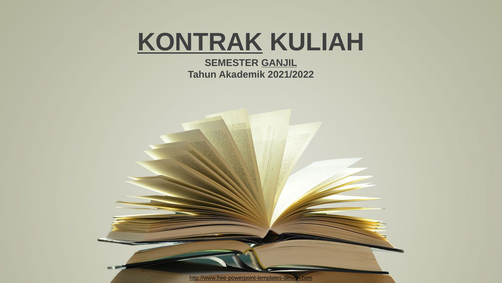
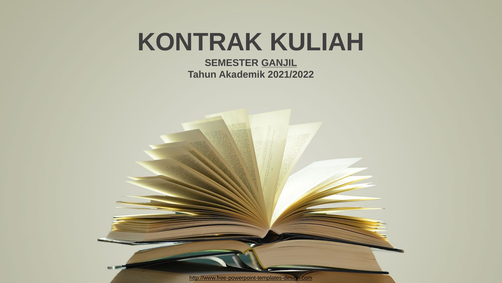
KONTRAK underline: present -> none
